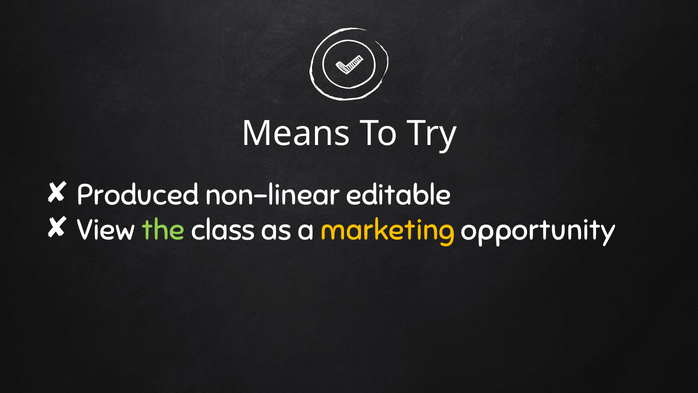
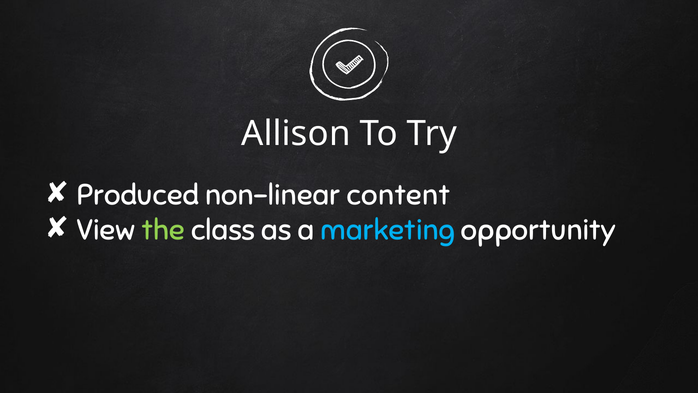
Means: Means -> Allison
editable: editable -> content
marketing colour: yellow -> light blue
